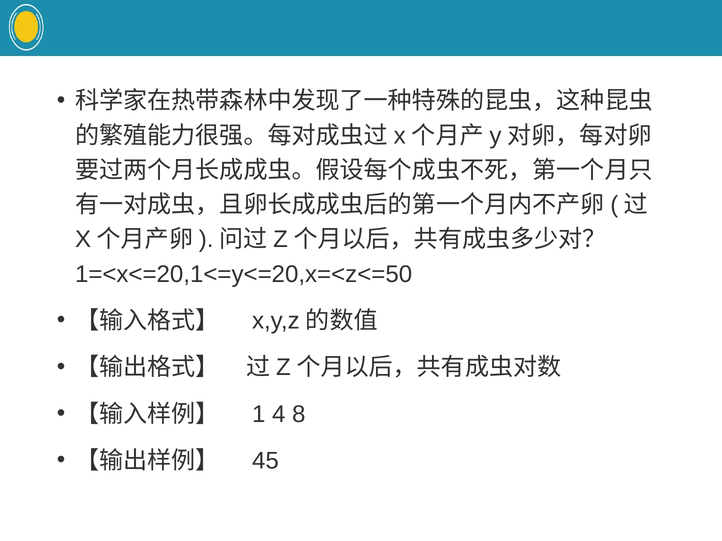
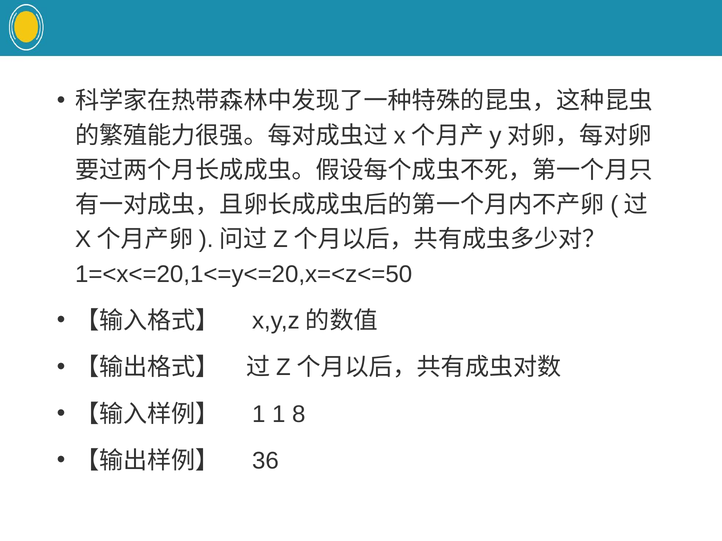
1 4: 4 -> 1
45: 45 -> 36
